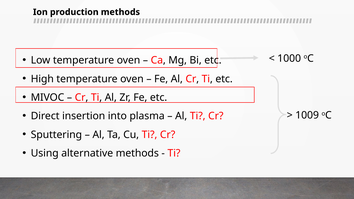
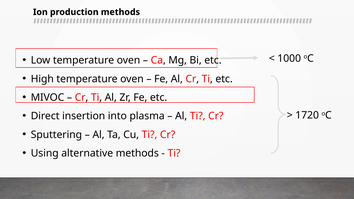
1009: 1009 -> 1720
